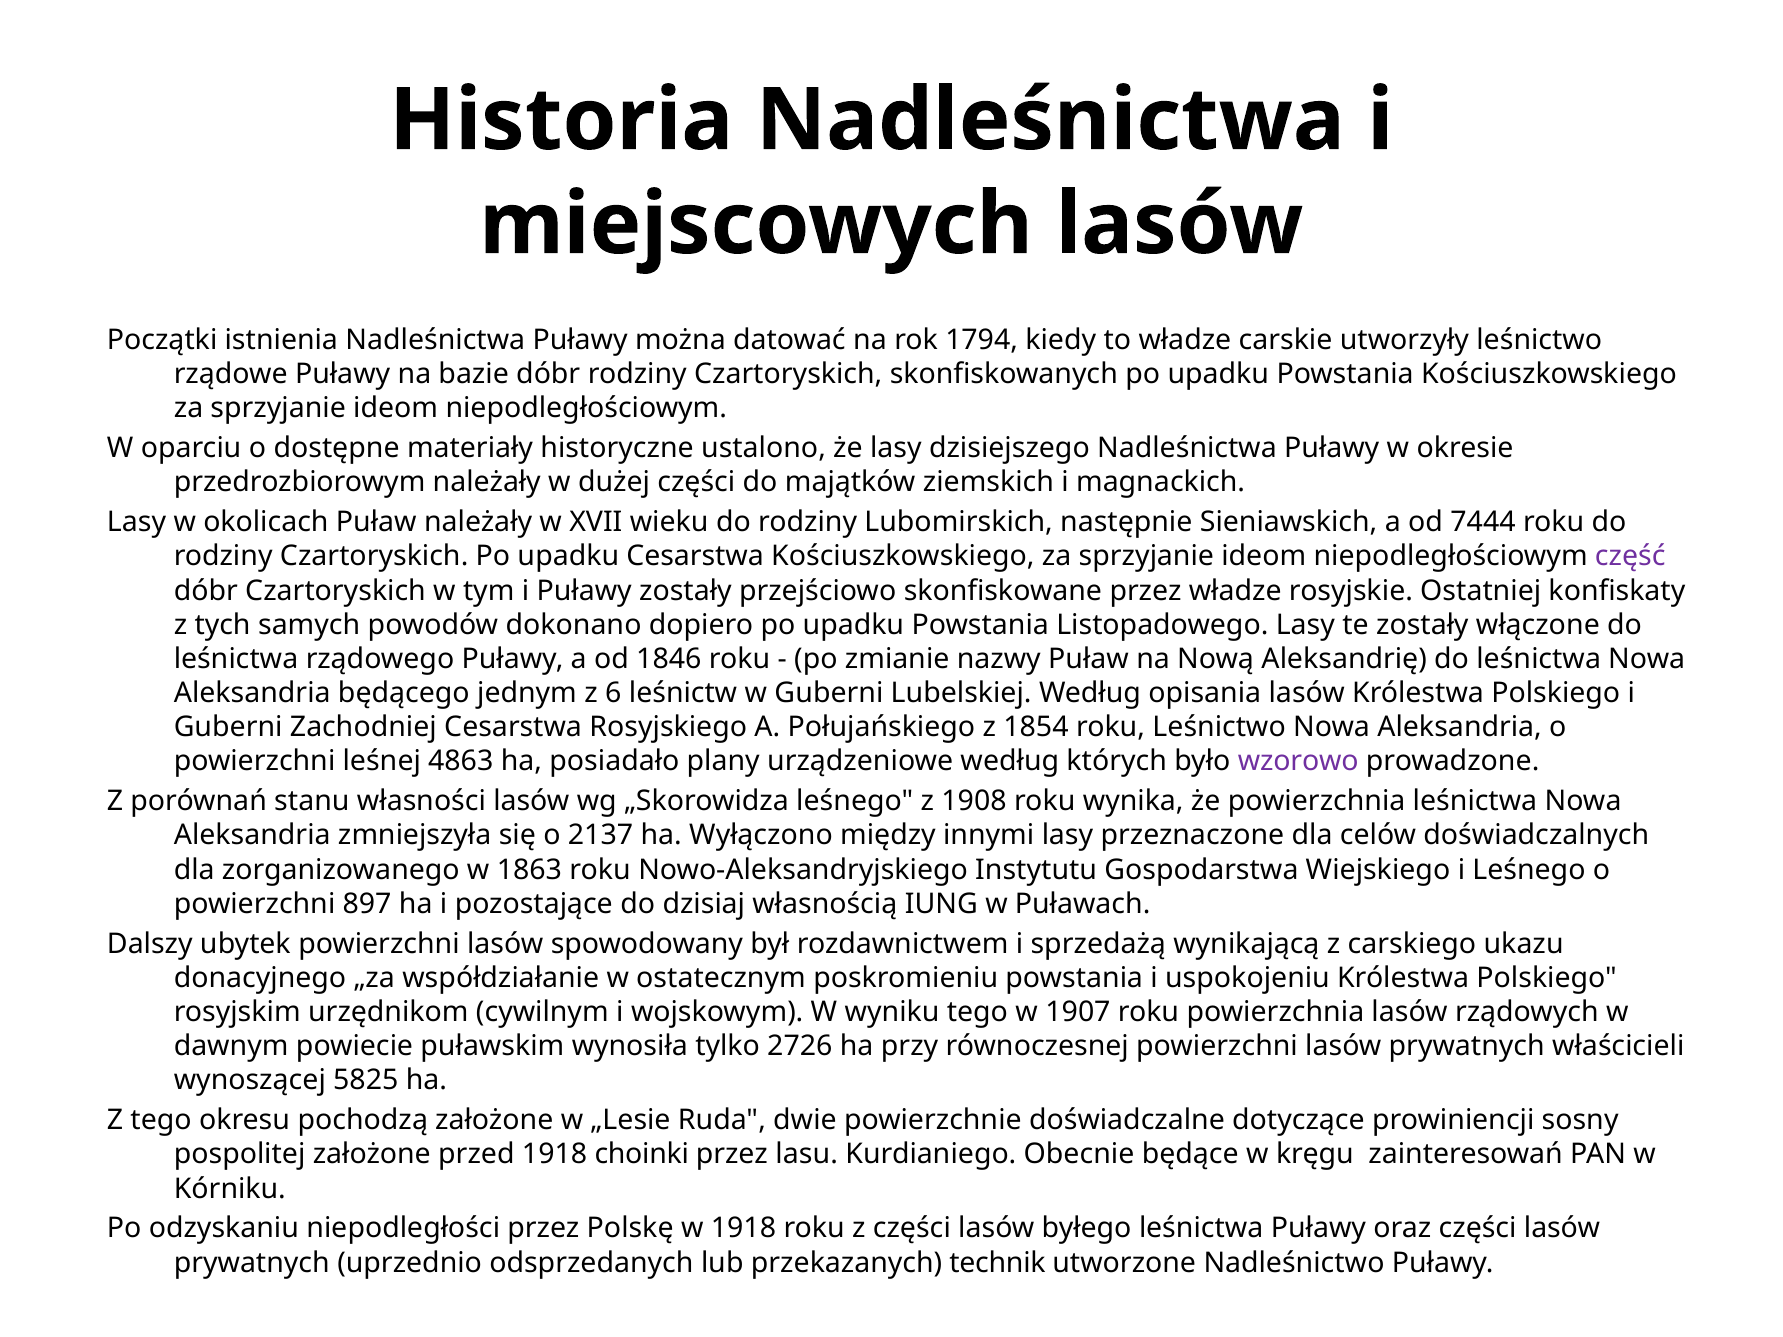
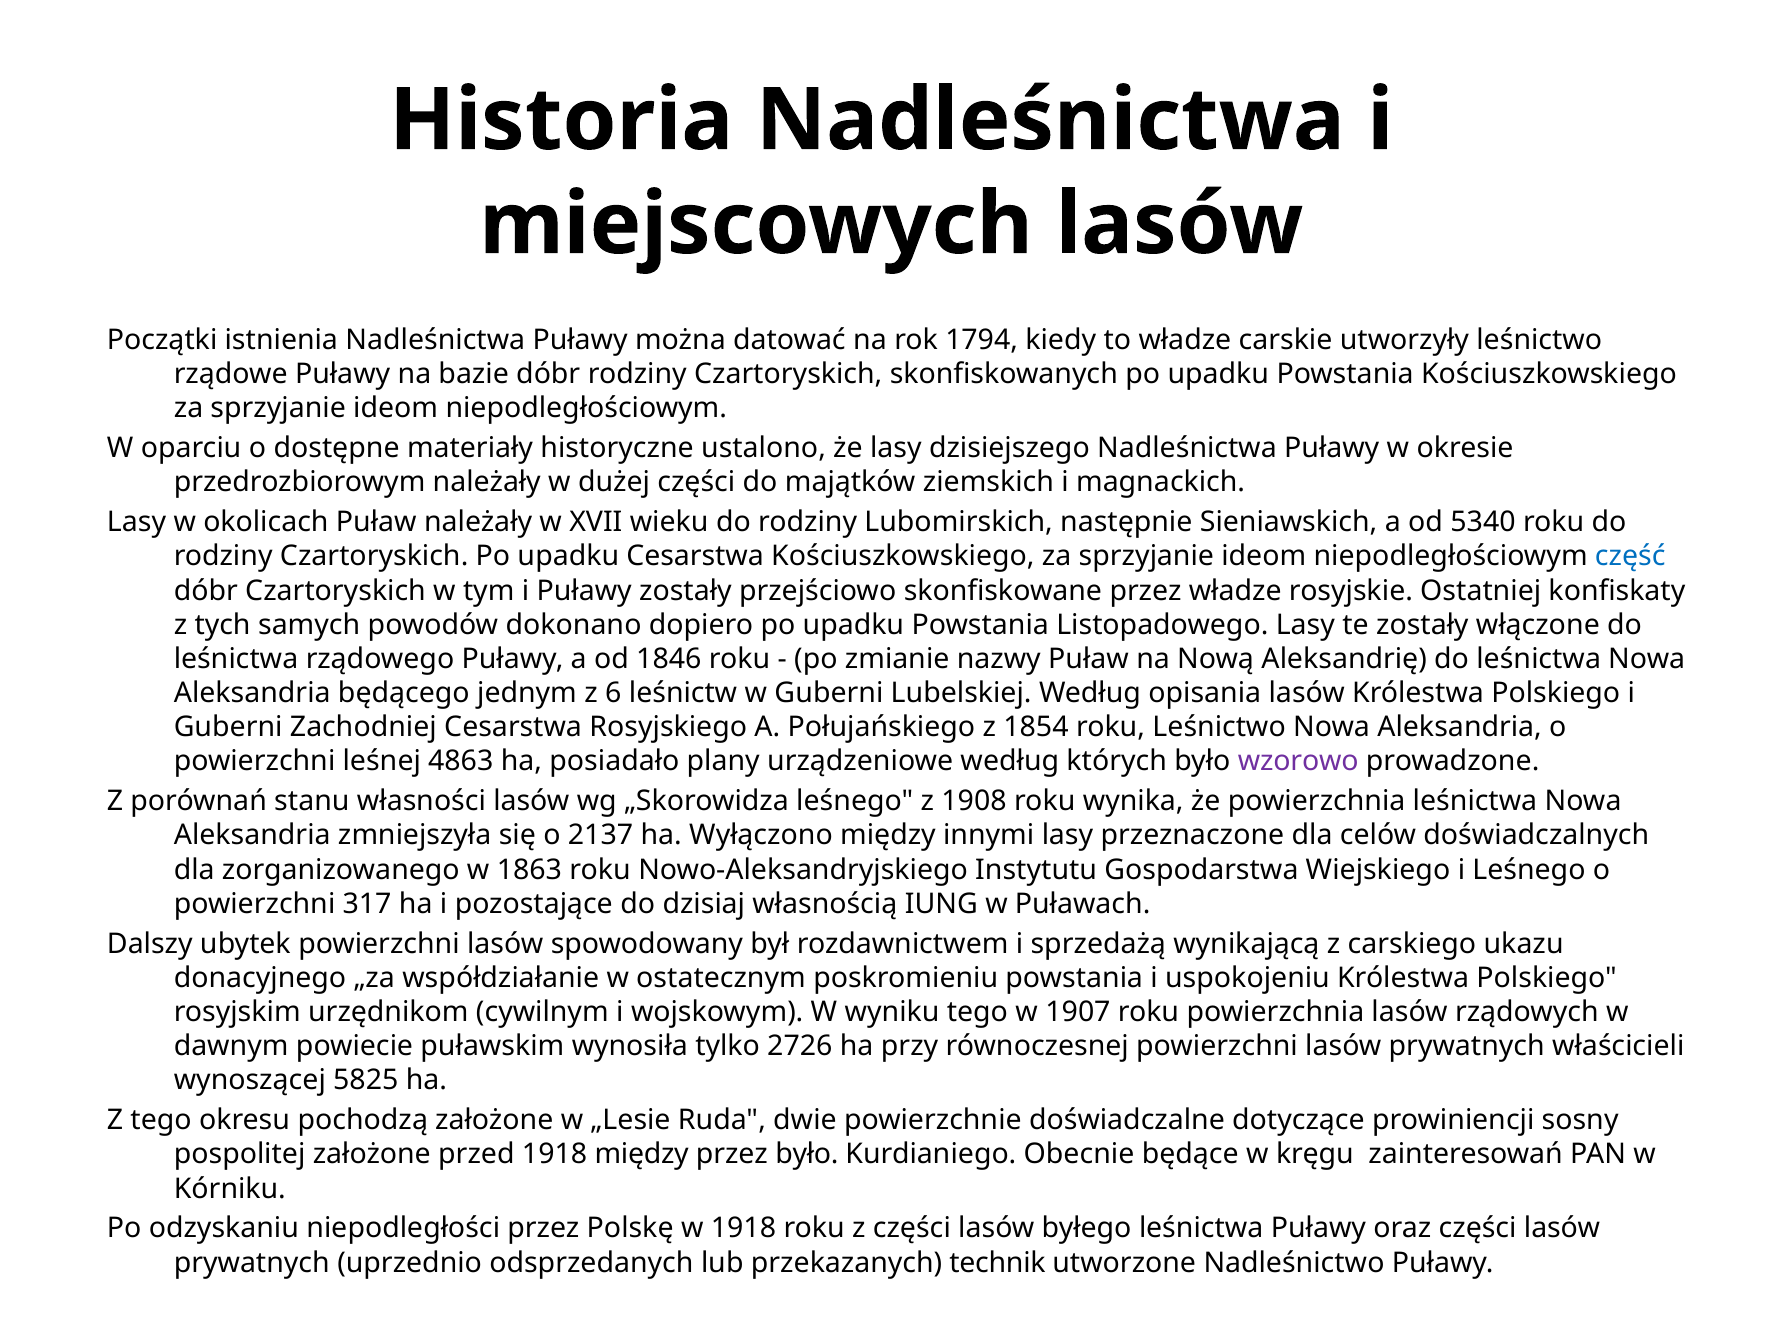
7444: 7444 -> 5340
część colour: purple -> blue
897: 897 -> 317
1918 choinki: choinki -> między
przez lasu: lasu -> było
